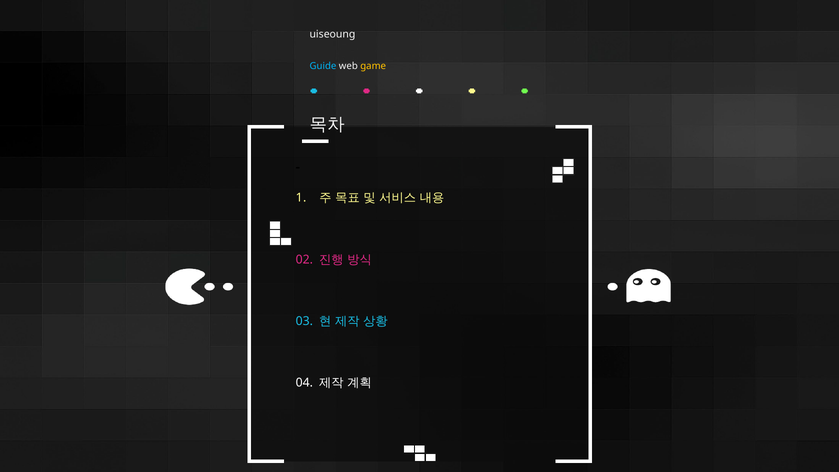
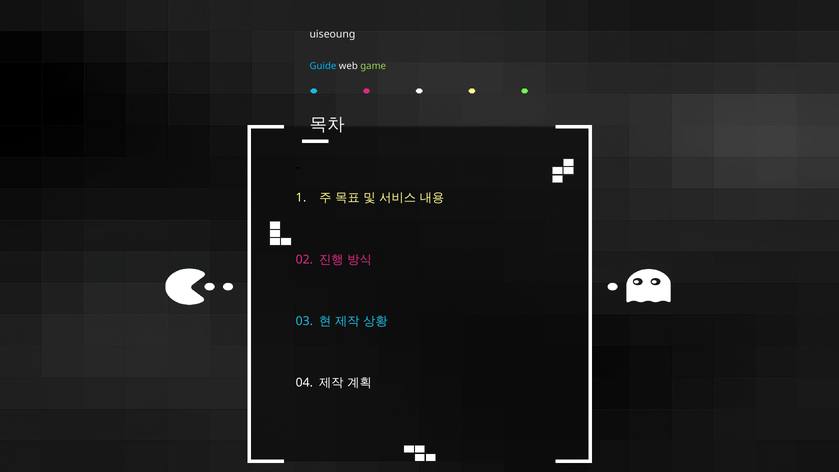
game colour: yellow -> light green
